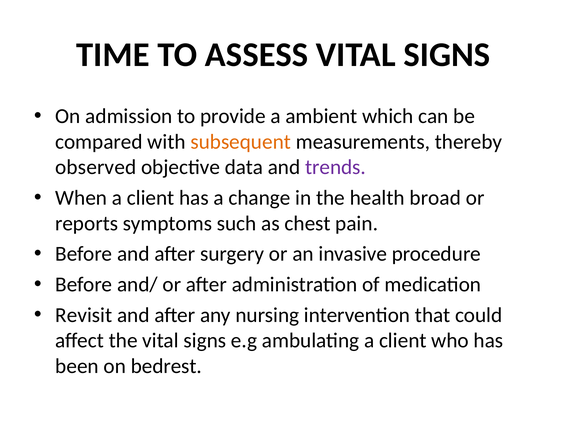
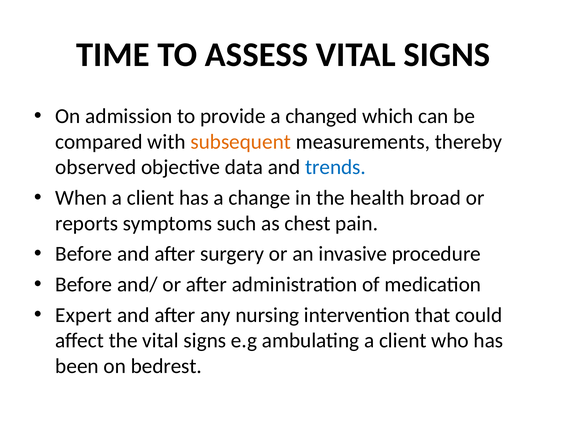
ambient: ambient -> changed
trends colour: purple -> blue
Revisit: Revisit -> Expert
